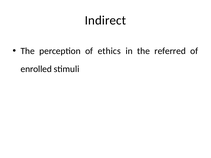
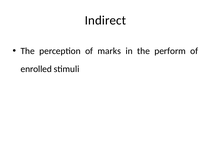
ethics: ethics -> marks
referred: referred -> perform
